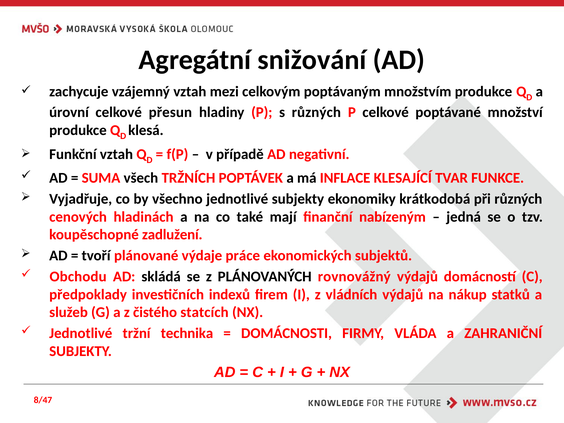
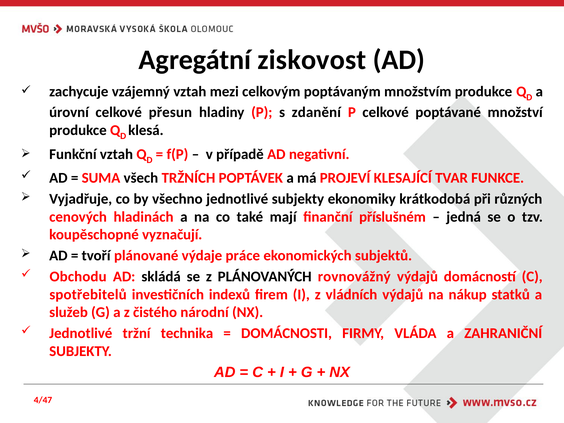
snižování: snižování -> ziskovost
s různých: různých -> zdanění
INFLACE: INFLACE -> PROJEVÍ
nabízeným: nabízeným -> příslušném
zadlužení: zadlužení -> vyznačují
předpoklady: předpoklady -> spotřebitelů
statcích: statcích -> národní
8/47: 8/47 -> 4/47
